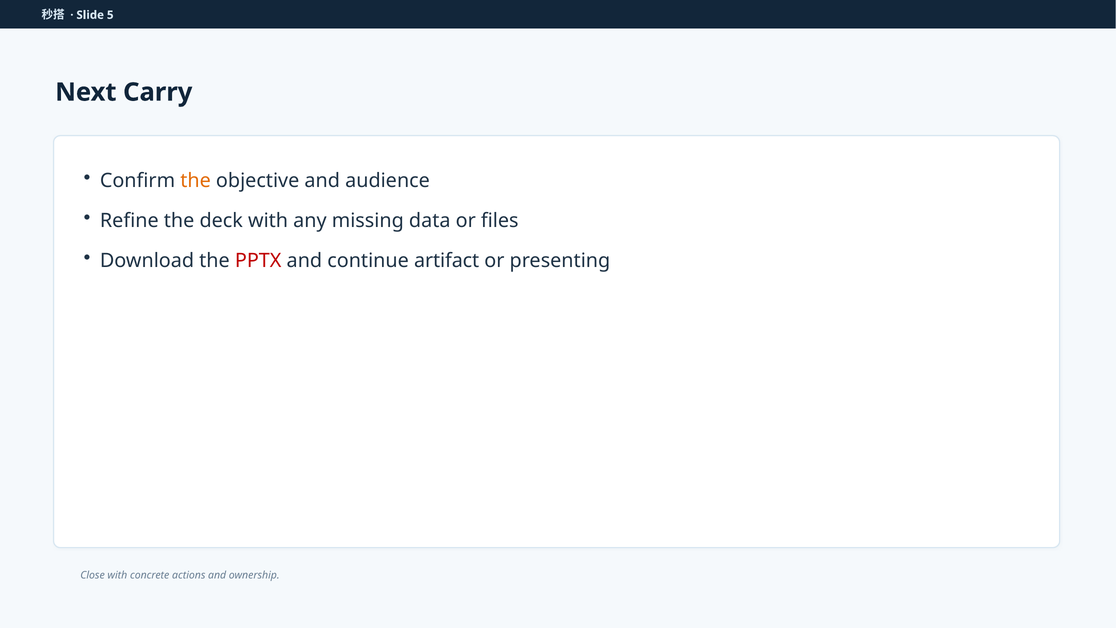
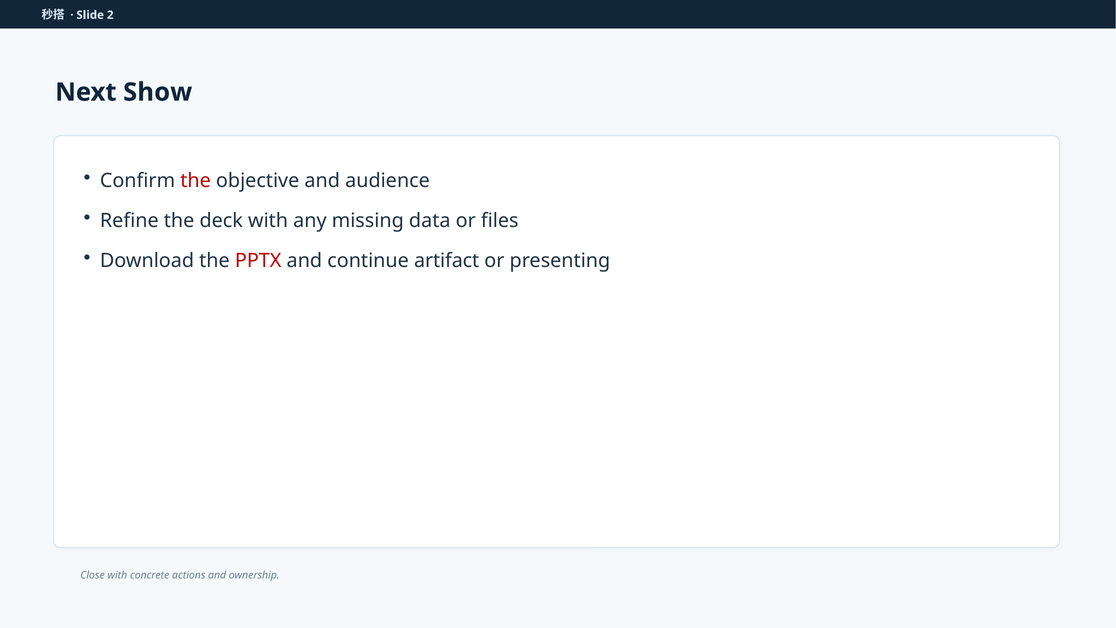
5: 5 -> 2
Carry: Carry -> Show
the at (196, 181) colour: orange -> red
